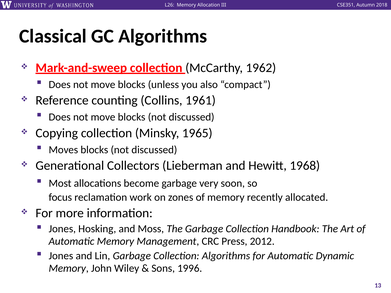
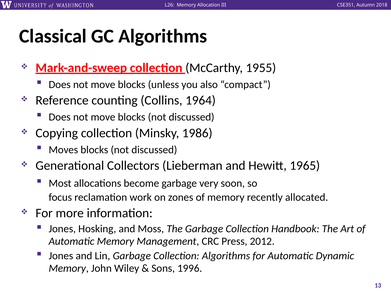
1962: 1962 -> 1955
1961: 1961 -> 1964
1965: 1965 -> 1986
1968: 1968 -> 1965
